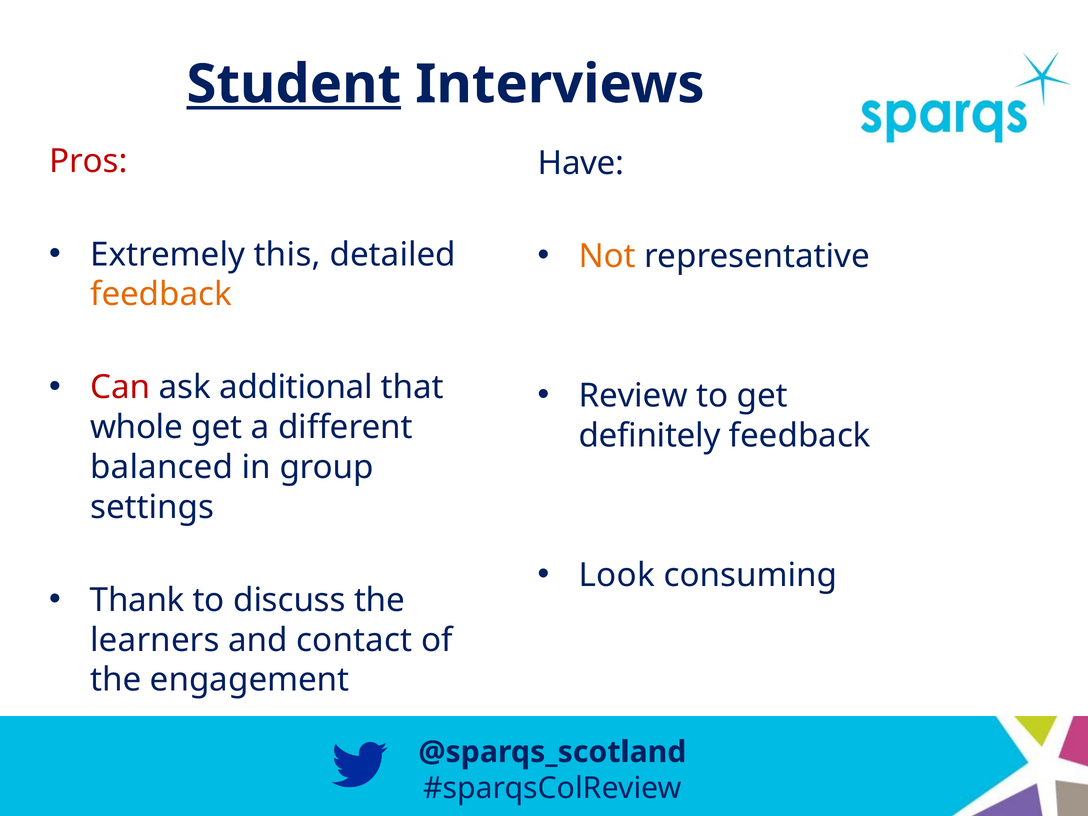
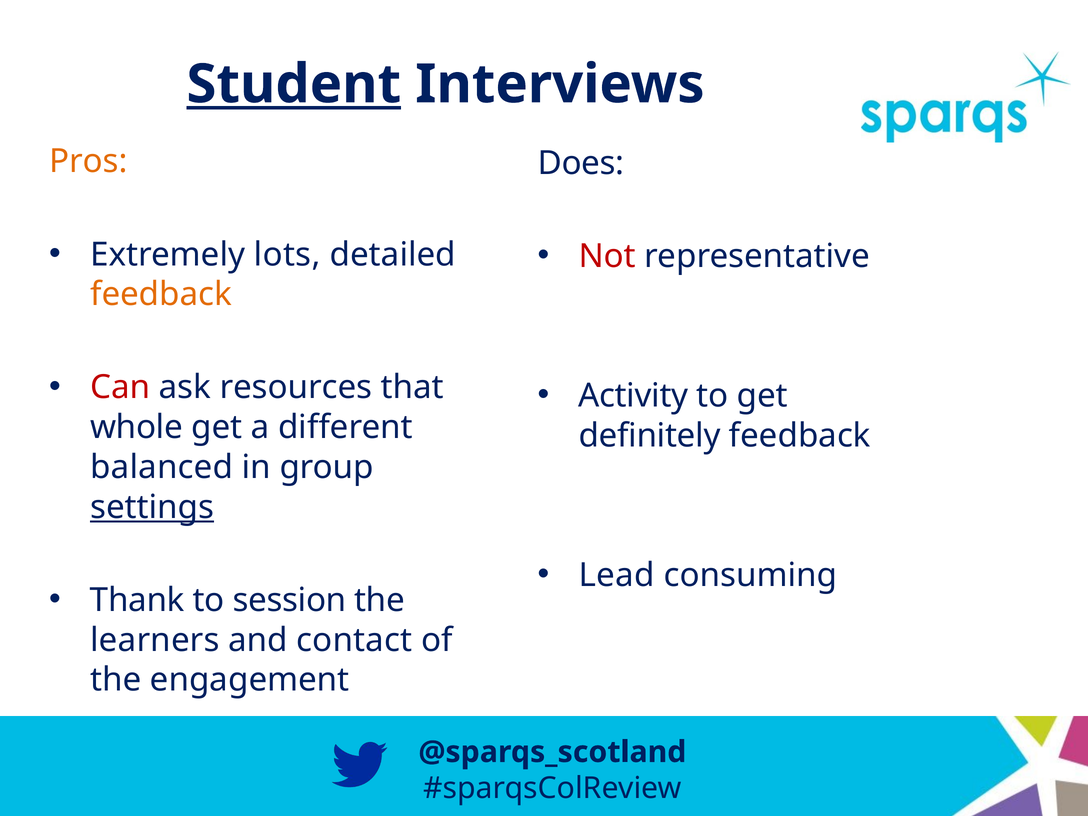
Pros colour: red -> orange
Have: Have -> Does
this: this -> lots
Not colour: orange -> red
additional: additional -> resources
Review: Review -> Activity
settings underline: none -> present
Look: Look -> Lead
discuss: discuss -> session
